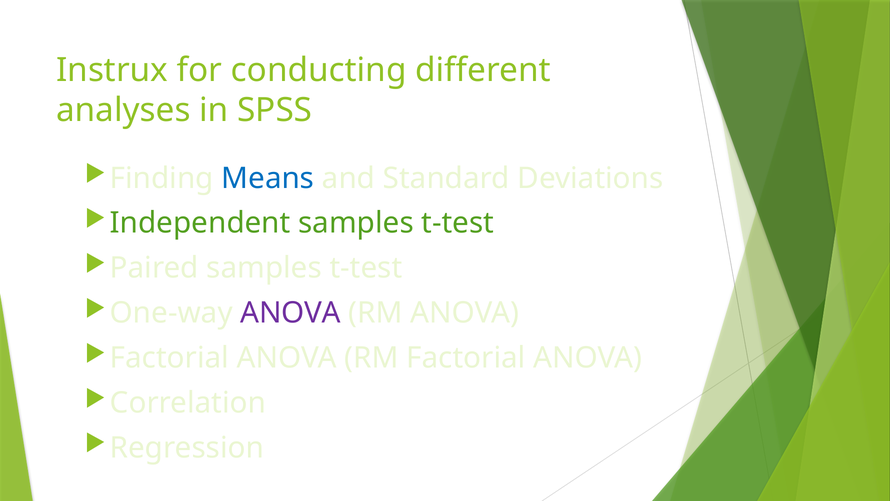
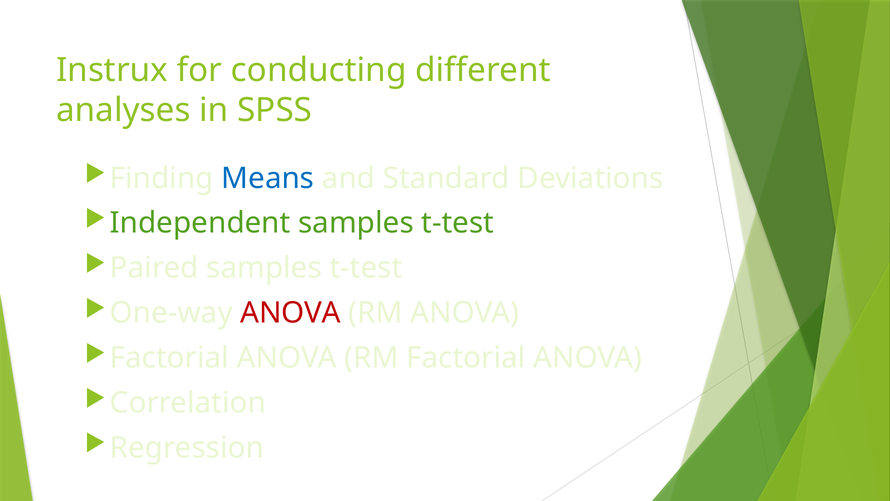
ANOVA at (291, 313) colour: purple -> red
